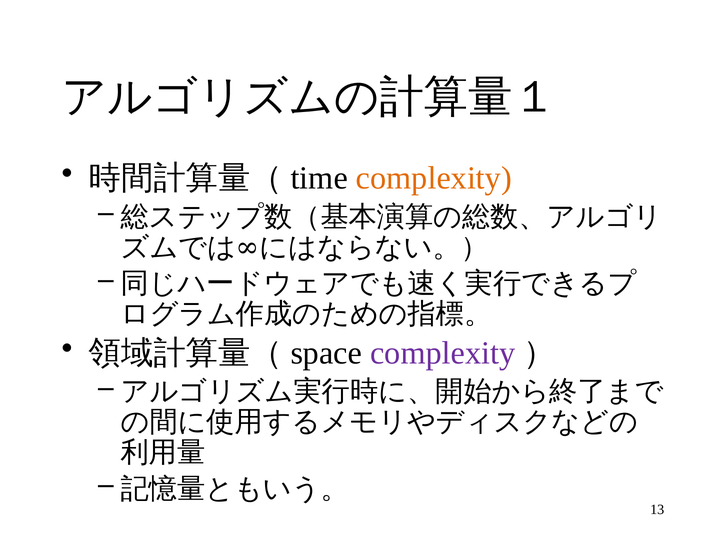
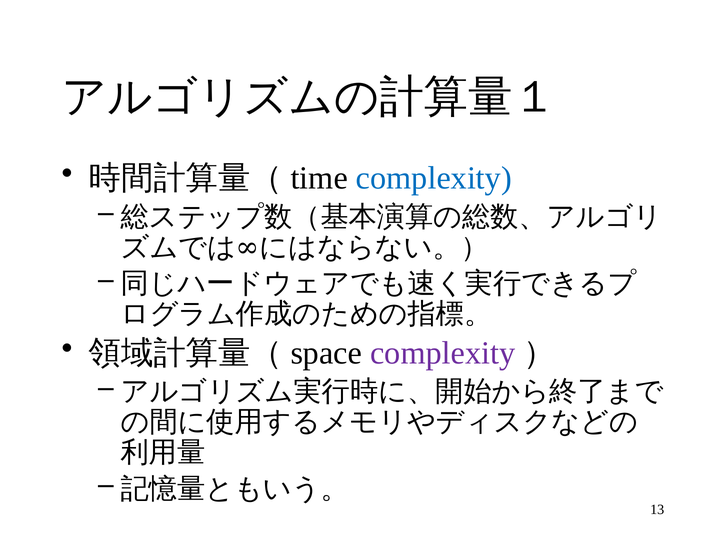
complexity at (434, 178) colour: orange -> blue
